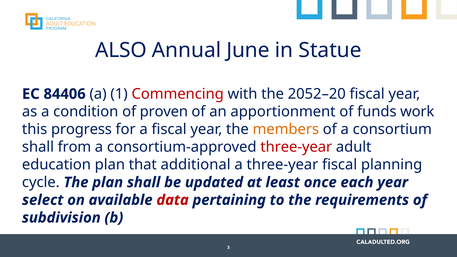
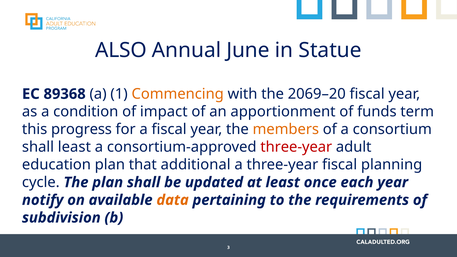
84406: 84406 -> 89368
Commencing colour: red -> orange
2052–20: 2052–20 -> 2069–20
proven: proven -> impact
work: work -> term
shall from: from -> least
select: select -> notify
data colour: red -> orange
